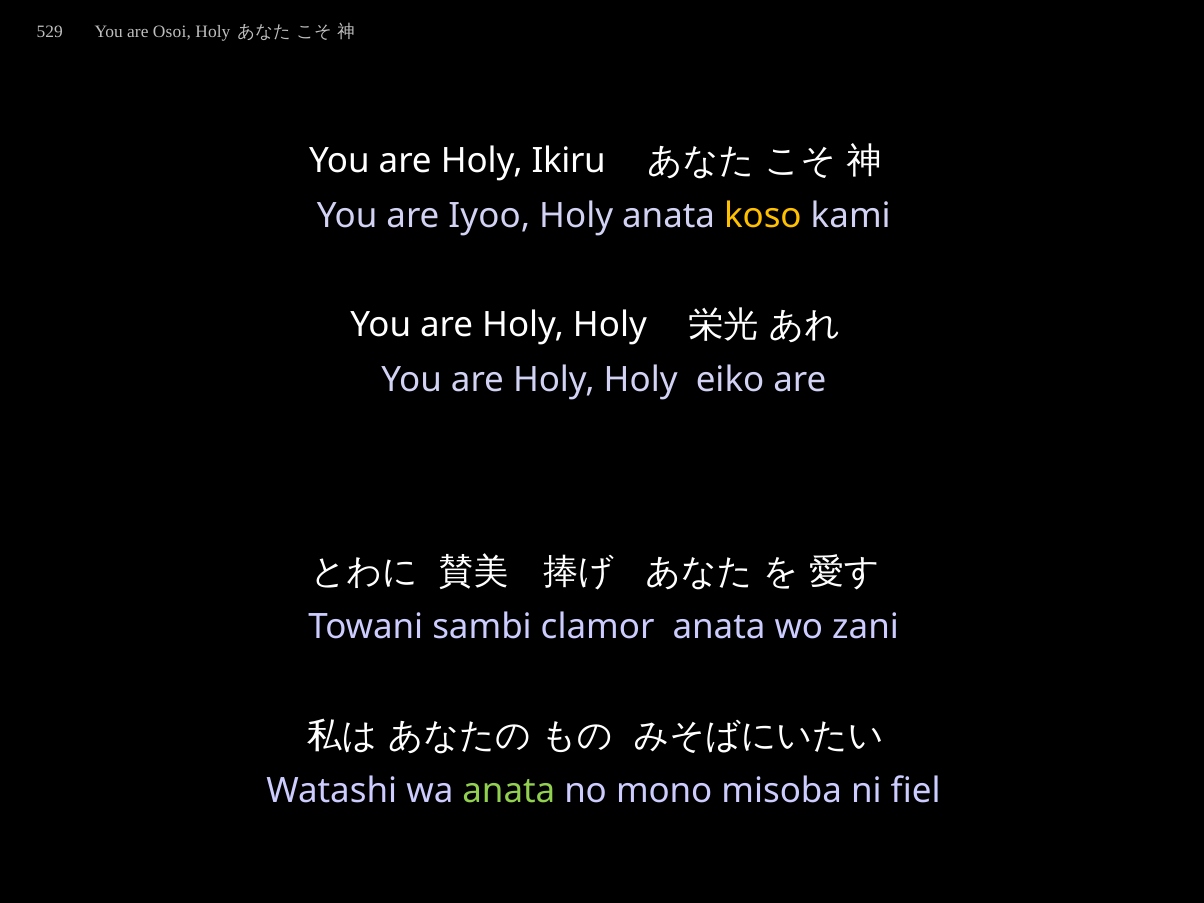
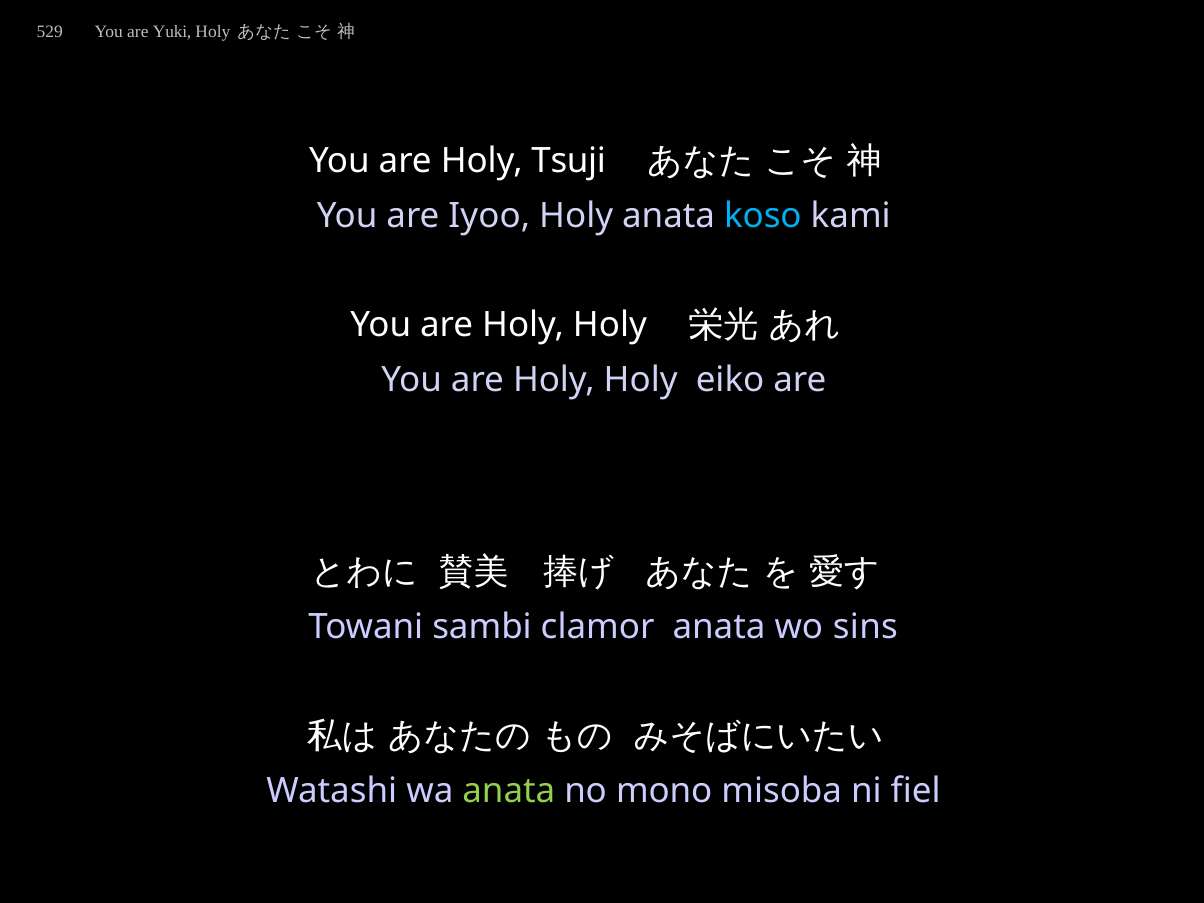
Osoi: Osoi -> Yuki
Ikiru: Ikiru -> Tsuji
koso colour: yellow -> light blue
zani: zani -> sins
